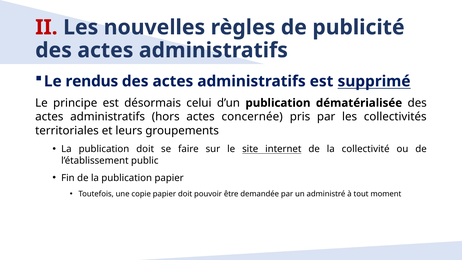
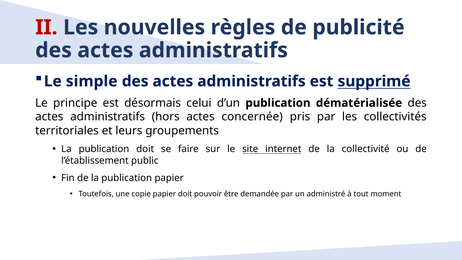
rendus: rendus -> simple
